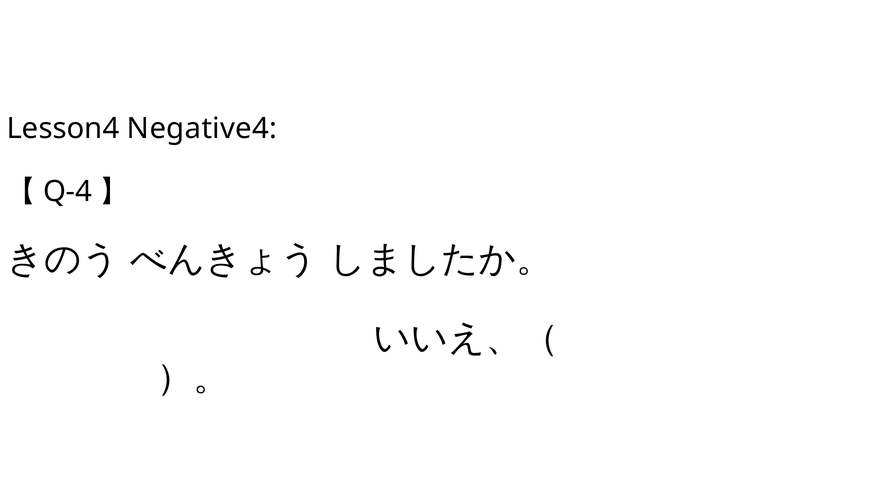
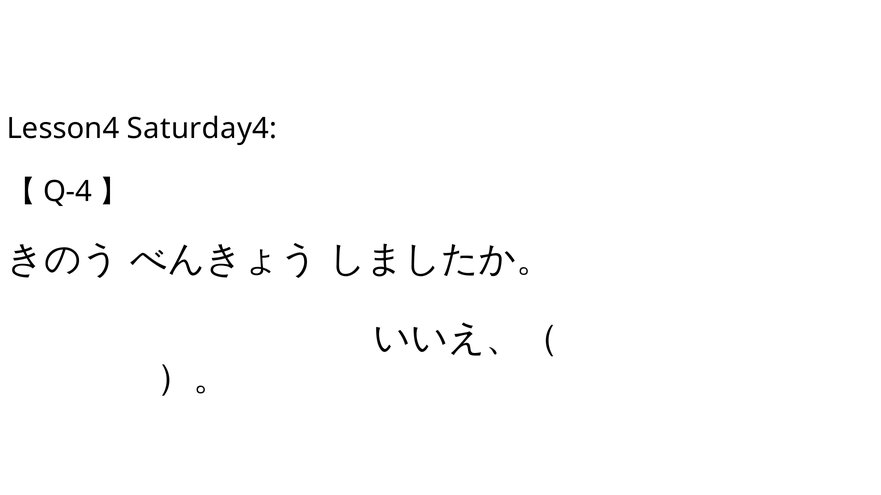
Negative4: Negative4 -> Saturday4
